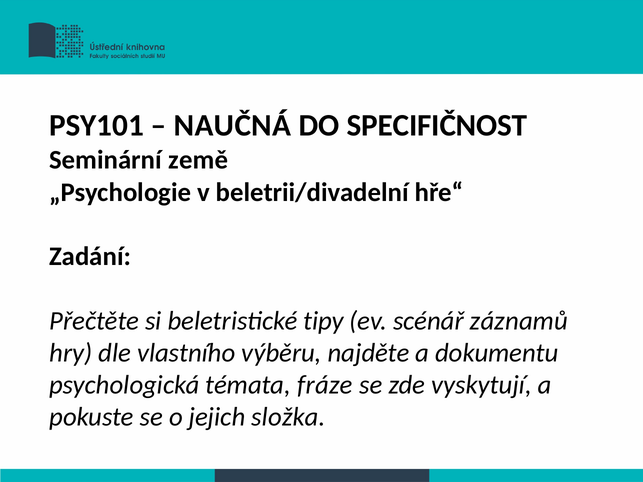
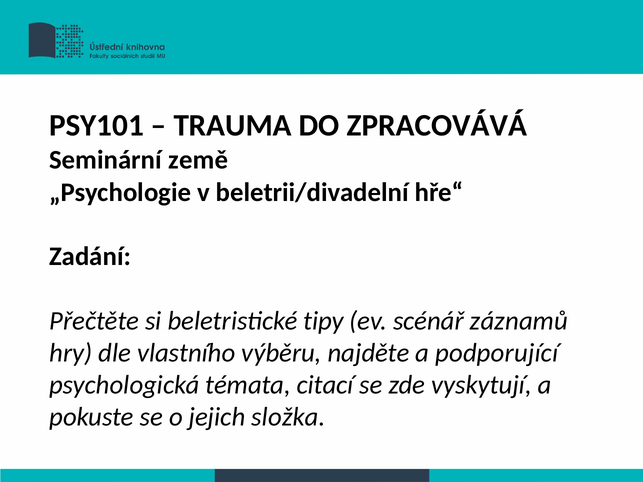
NAUČNÁ: NAUČNÁ -> TRAUMA
SPECIFIČNOST: SPECIFIČNOST -> ZPRACOVÁVÁ
dokumentu: dokumentu -> podporující
fráze: fráze -> citací
